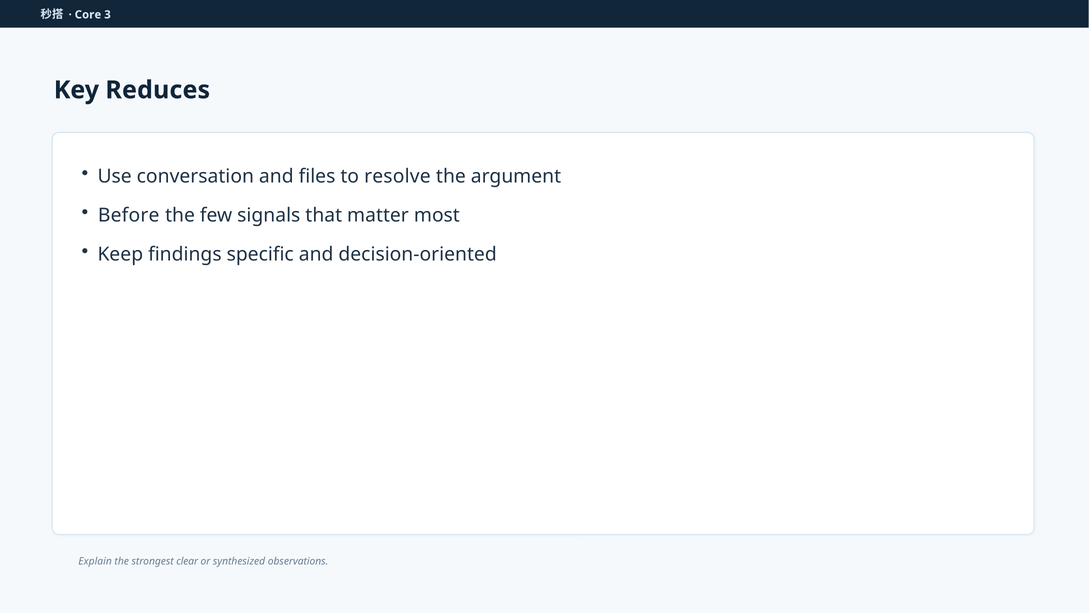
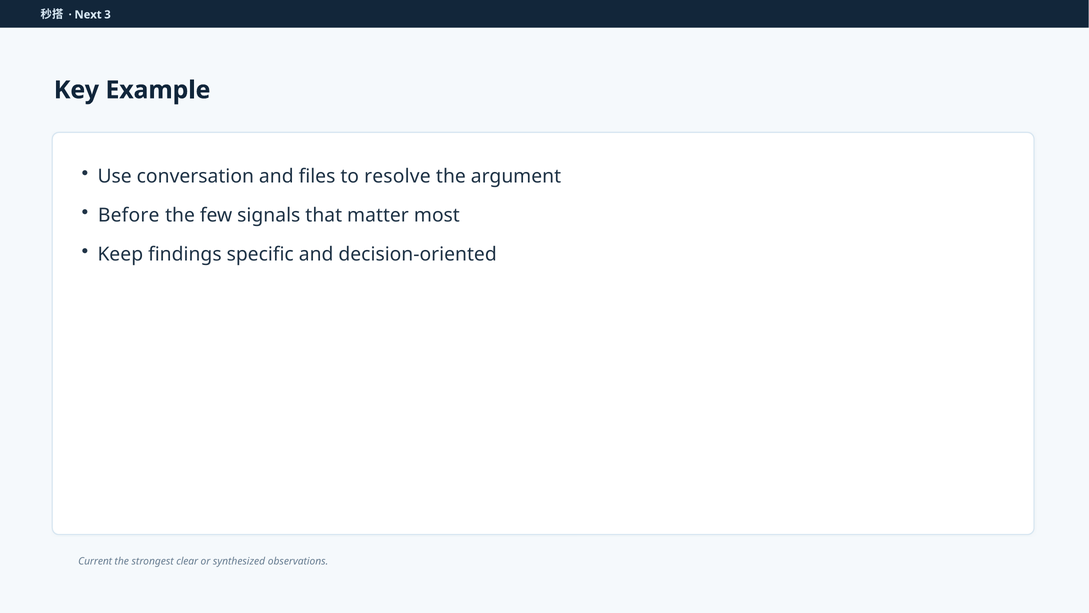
Core: Core -> Next
Reduces: Reduces -> Example
Explain: Explain -> Current
